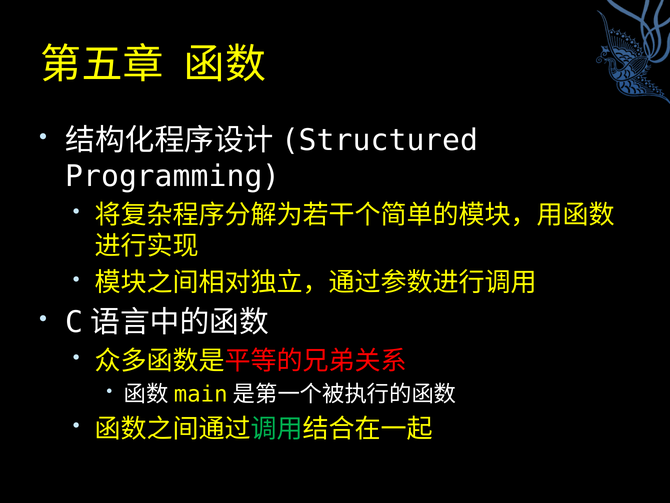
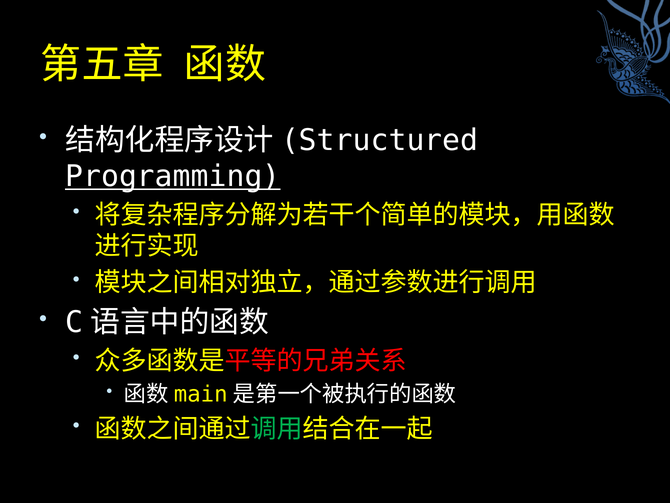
Programming underline: none -> present
